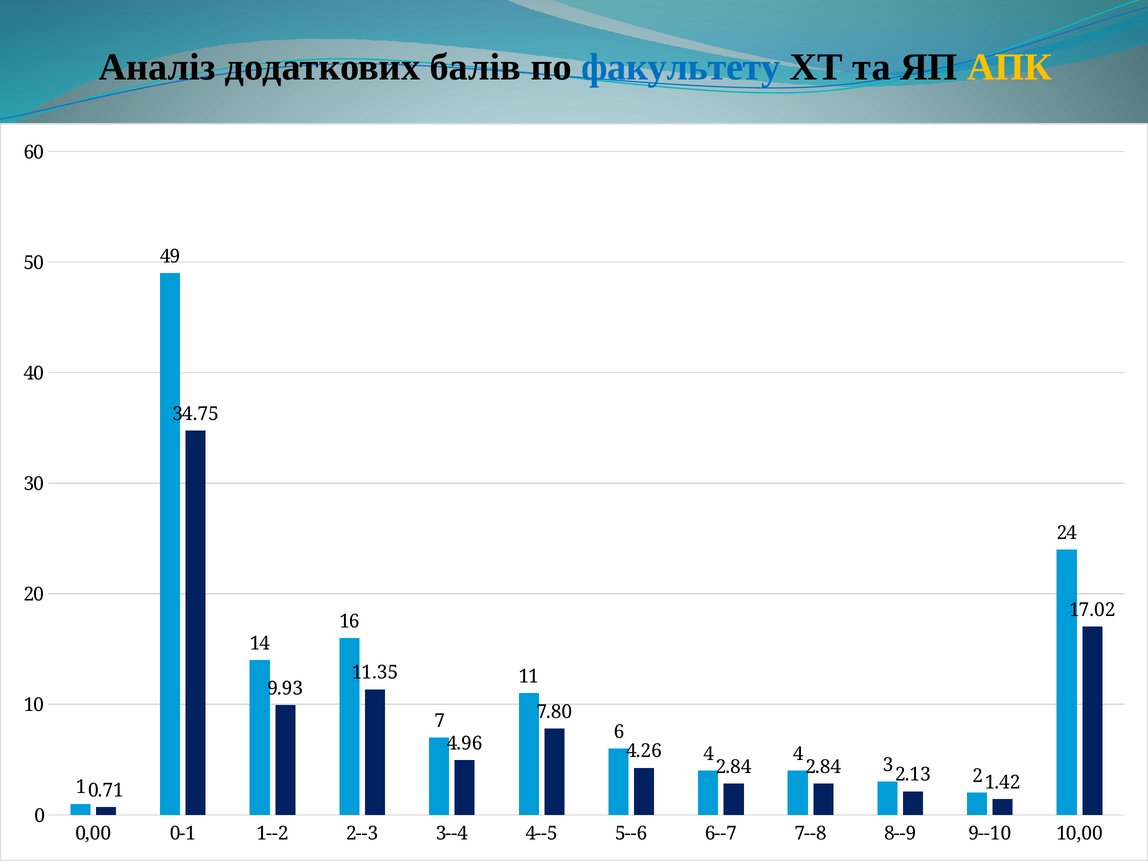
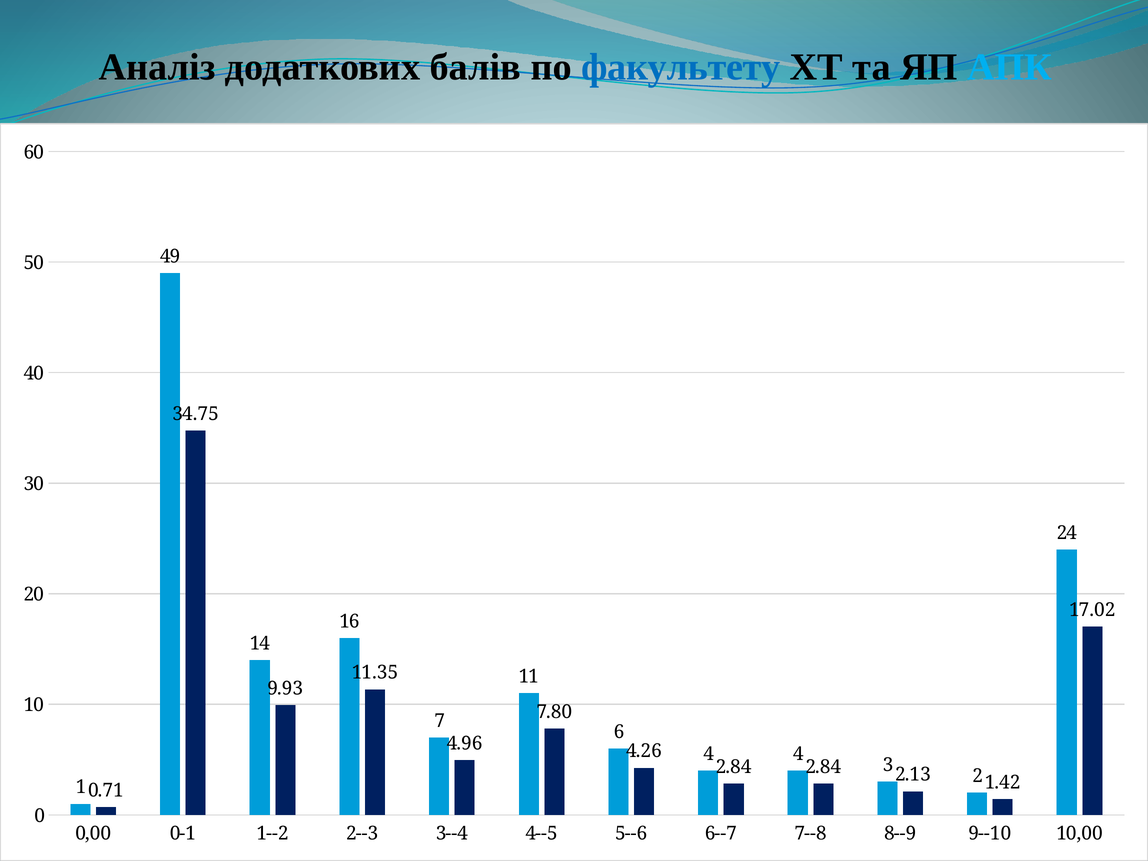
АПК colour: yellow -> light blue
